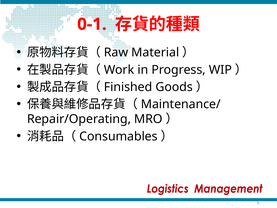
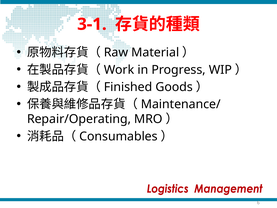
0-1: 0-1 -> 3-1
